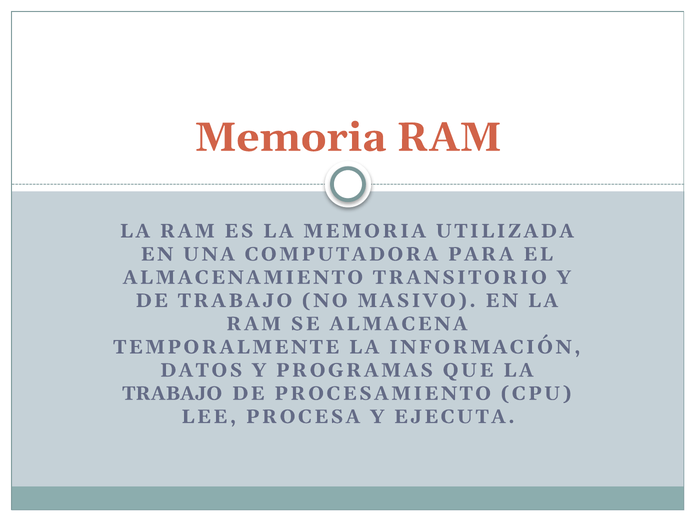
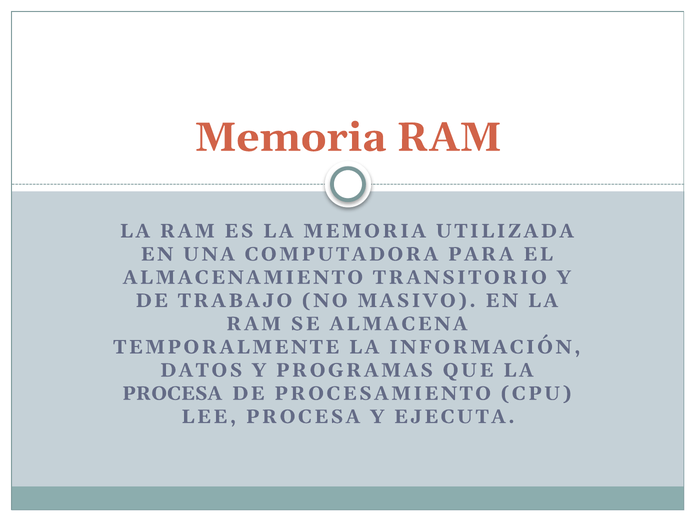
TRABAJO at (172, 393): TRABAJO -> PROCESA
